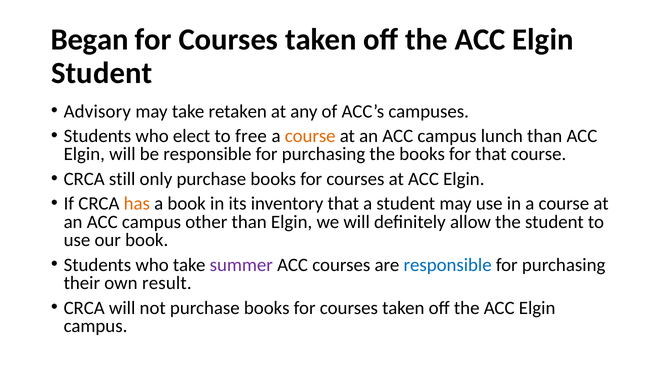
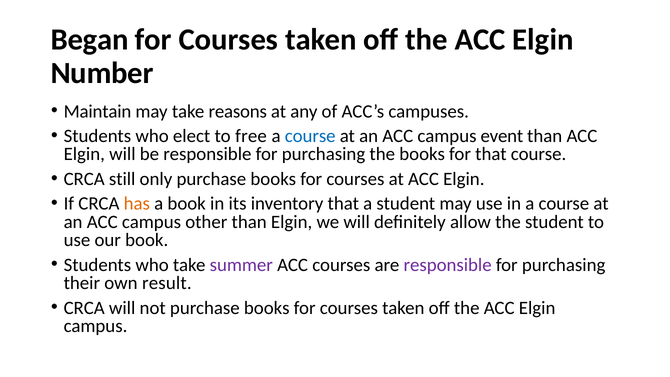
Student at (102, 73): Student -> Number
Advisory: Advisory -> Maintain
retaken: retaken -> reasons
course at (310, 136) colour: orange -> blue
lunch: lunch -> event
responsible at (448, 265) colour: blue -> purple
